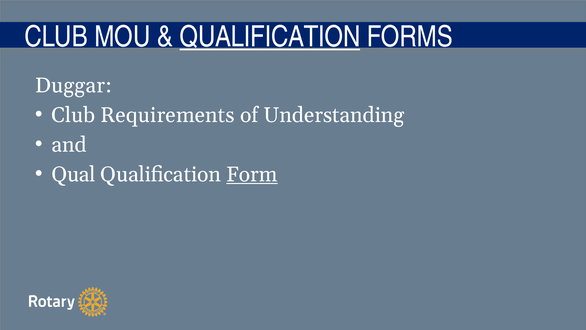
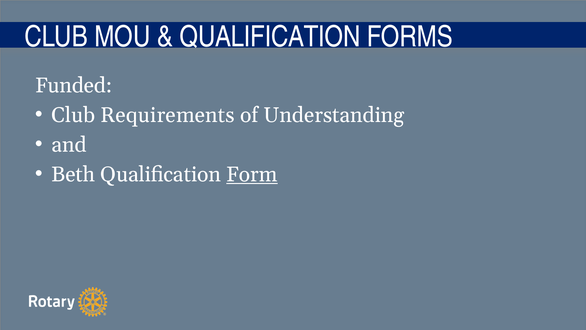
QUALIFICATION at (270, 37) underline: present -> none
Duggar: Duggar -> Funded
Qual: Qual -> Beth
